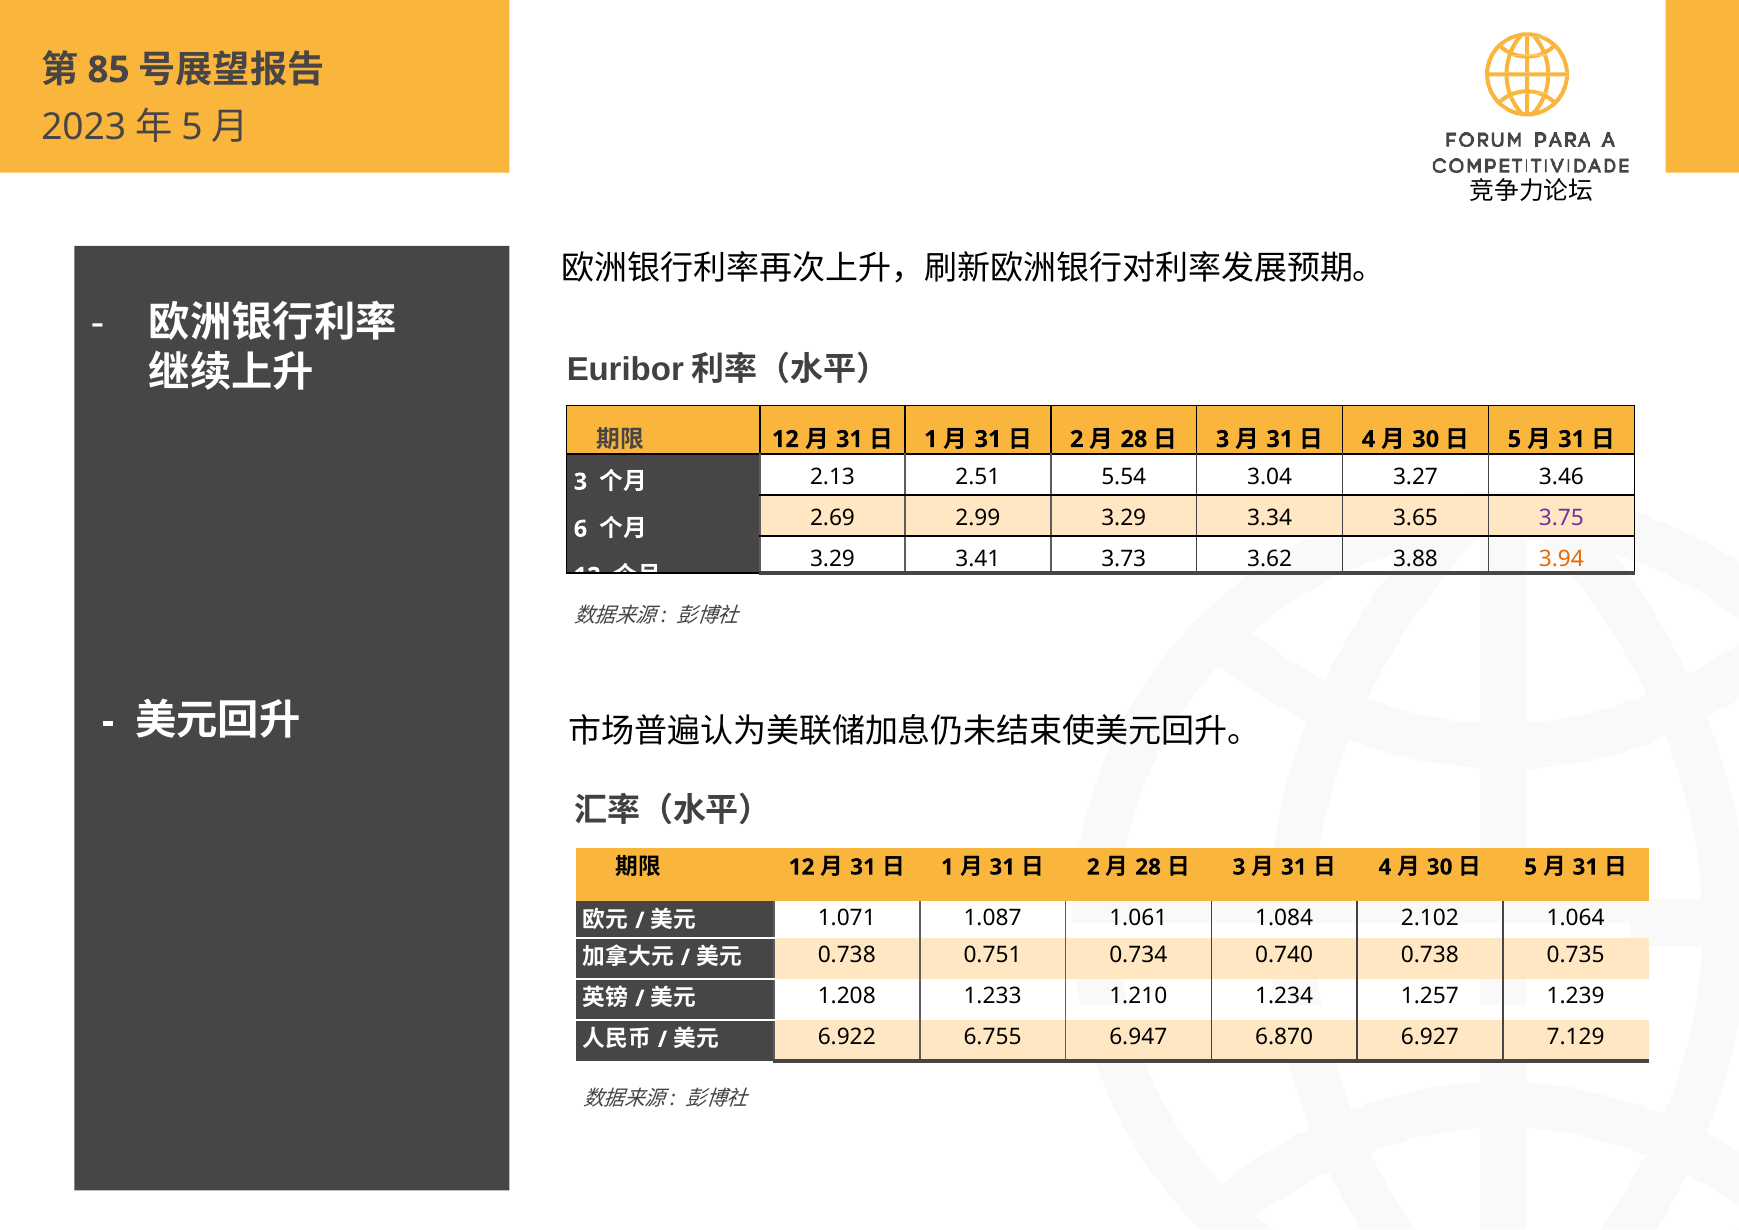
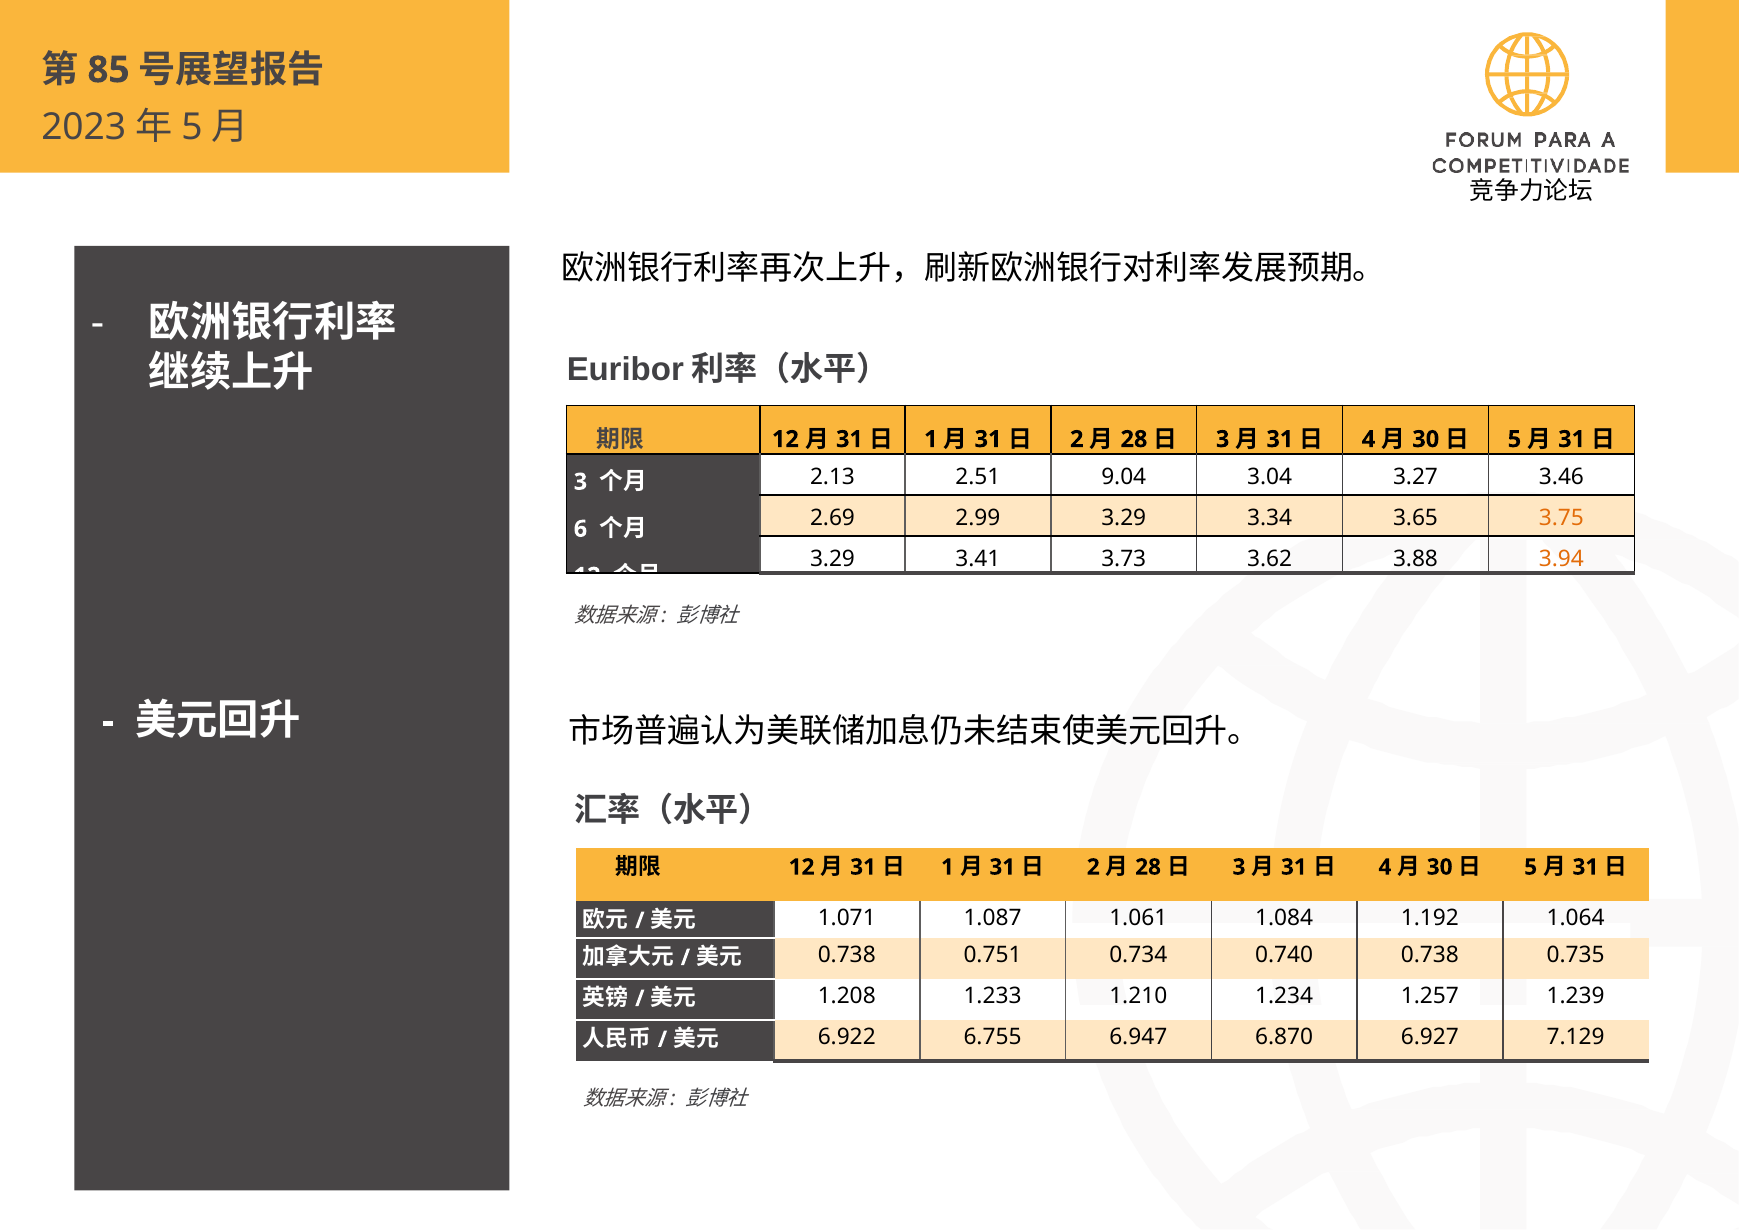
5.54: 5.54 -> 9.04
3.75 colour: purple -> orange
2.102: 2.102 -> 1.192
